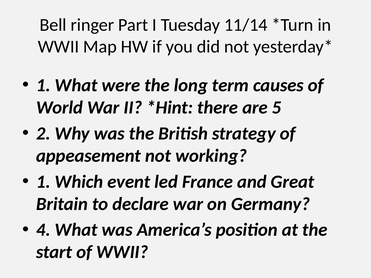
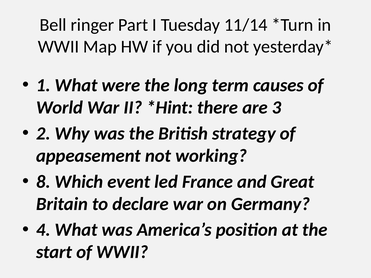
5: 5 -> 3
1 at (43, 182): 1 -> 8
